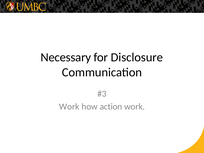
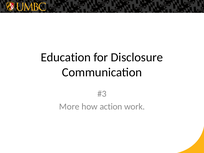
Necessary: Necessary -> Education
Work at (69, 107): Work -> More
